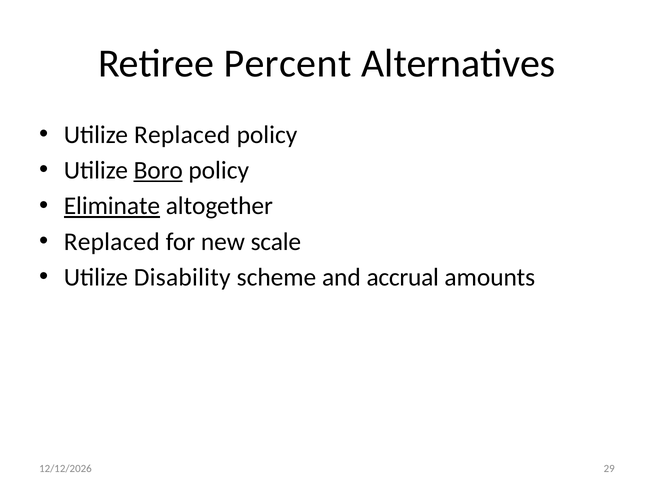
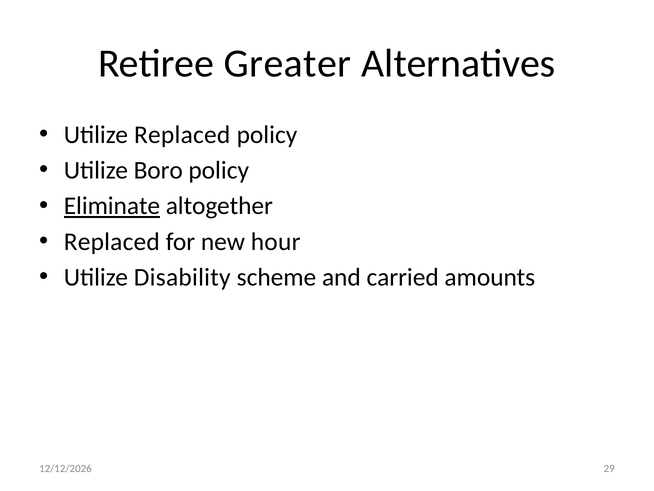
Percent: Percent -> Greater
Boro underline: present -> none
scale: scale -> hour
accrual: accrual -> carried
